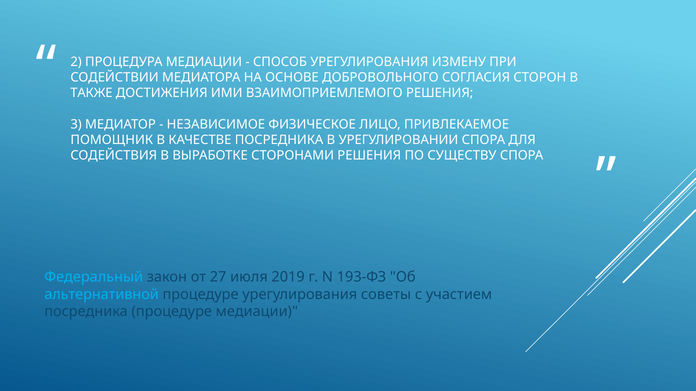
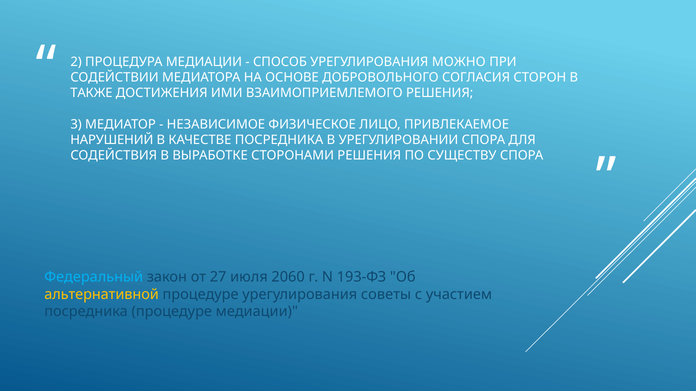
ИЗМЕНУ: ИЗМЕНУ -> МОЖНО
ПОМОЩНИК: ПОМОЩНИК -> НАРУШЕНИЙ
2019: 2019 -> 2060
альтернативной colour: light blue -> yellow
